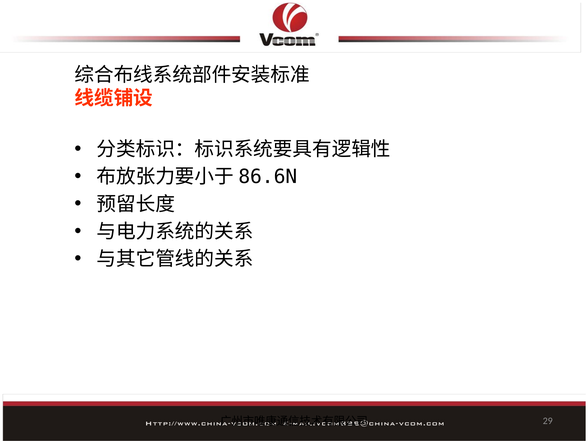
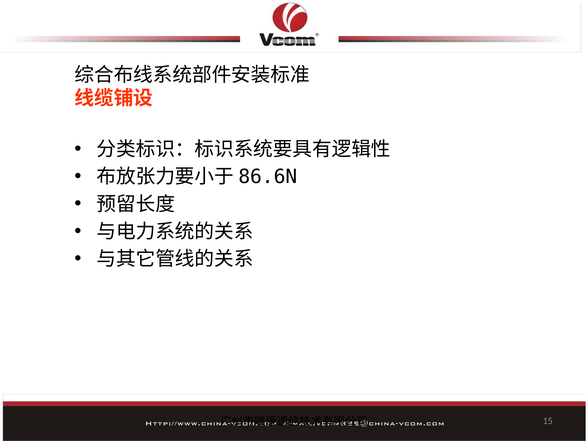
29: 29 -> 15
